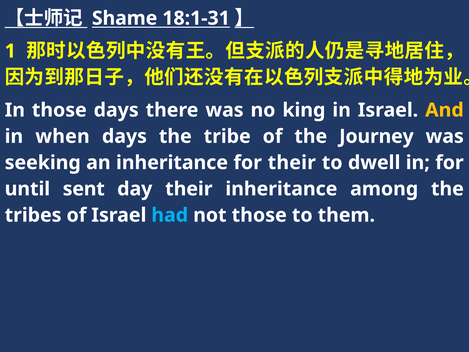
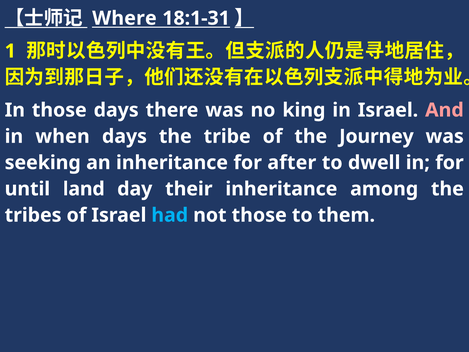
Shame: Shame -> Where
And colour: yellow -> pink
for their: their -> after
sent: sent -> land
